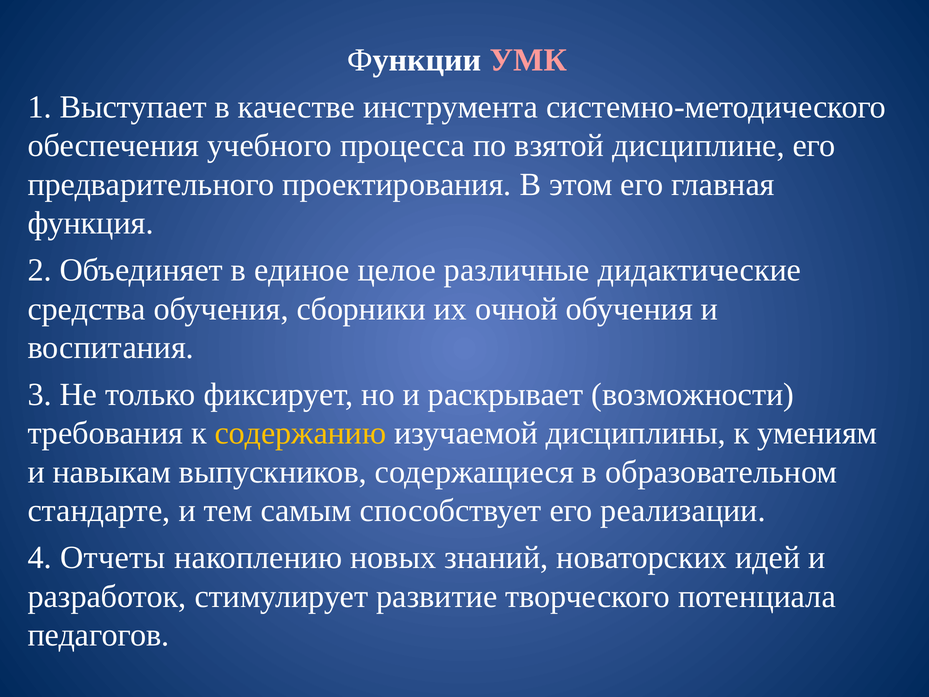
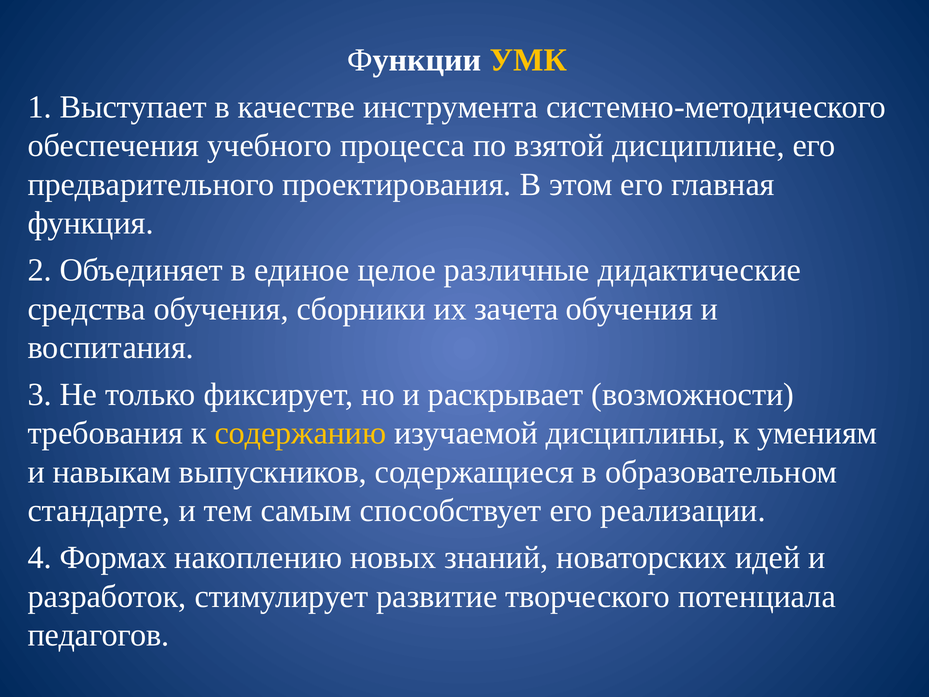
УМК colour: pink -> yellow
очной: очной -> зачета
Отчеты: Отчеты -> Формах
